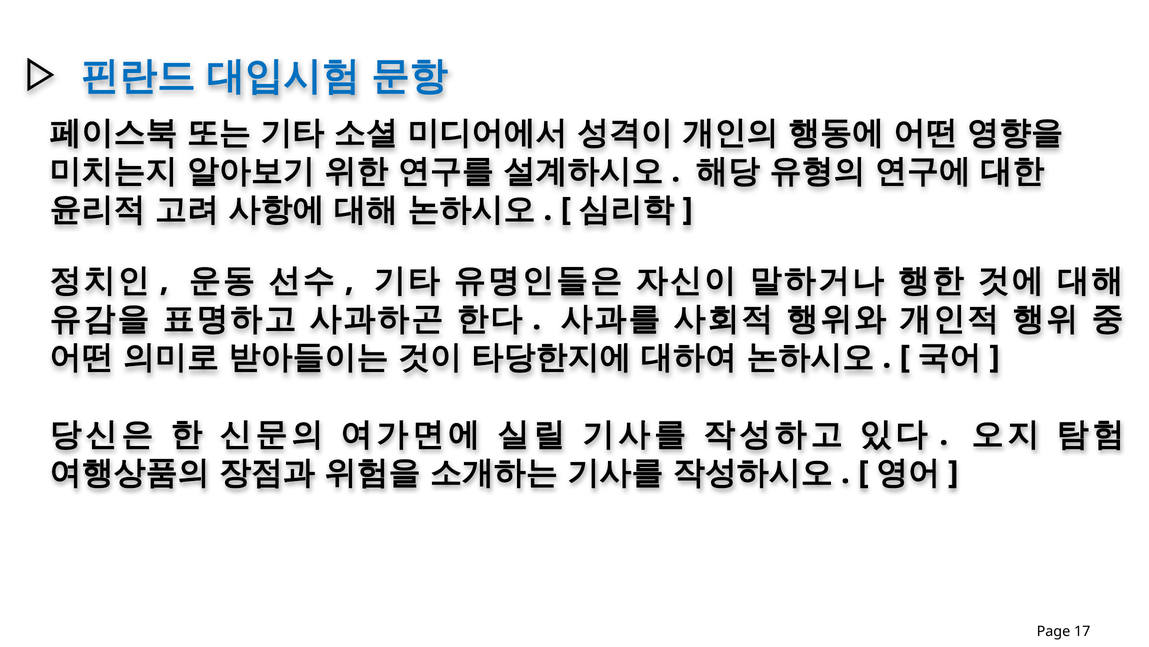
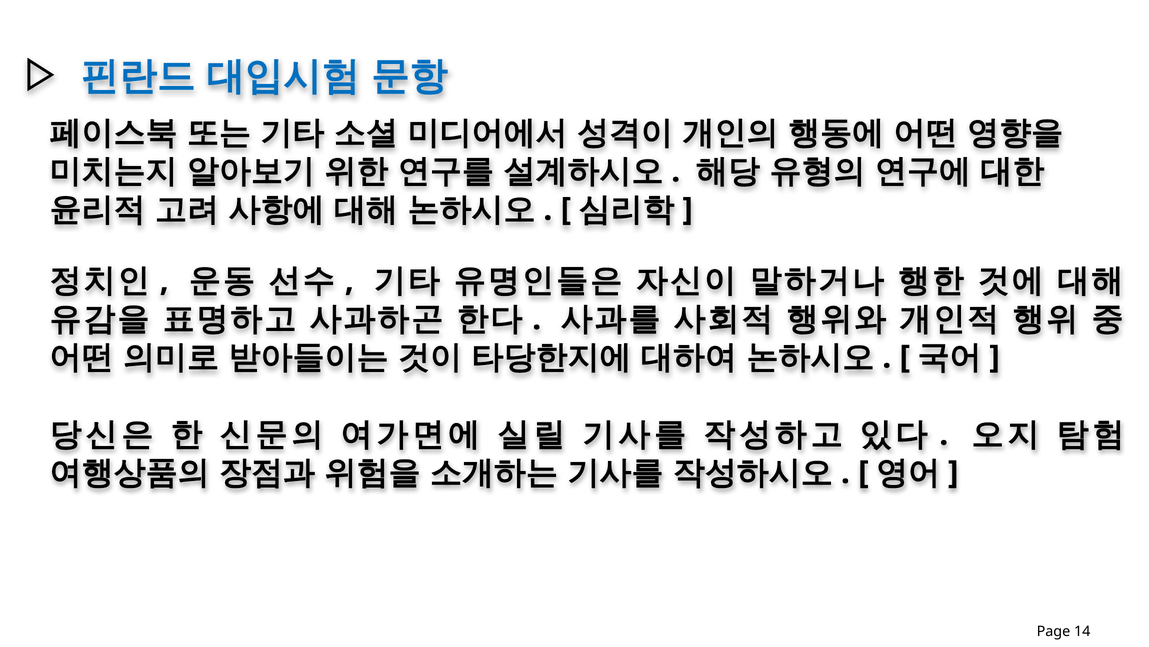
17: 17 -> 14
